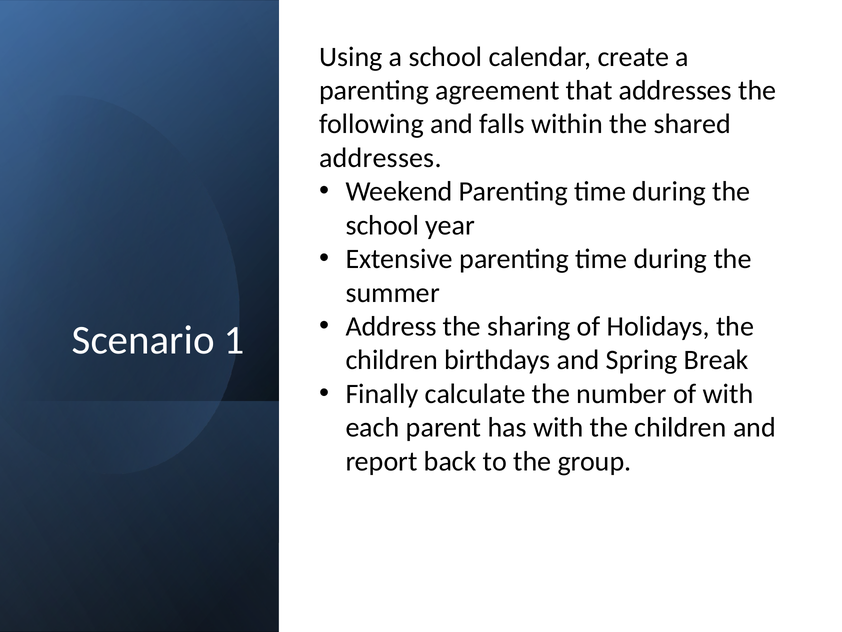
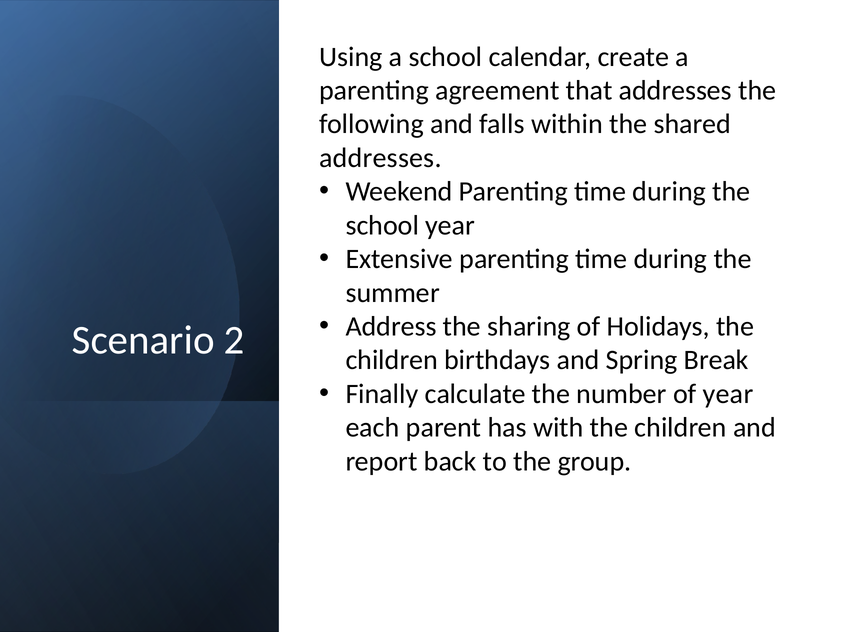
1: 1 -> 2
of with: with -> year
